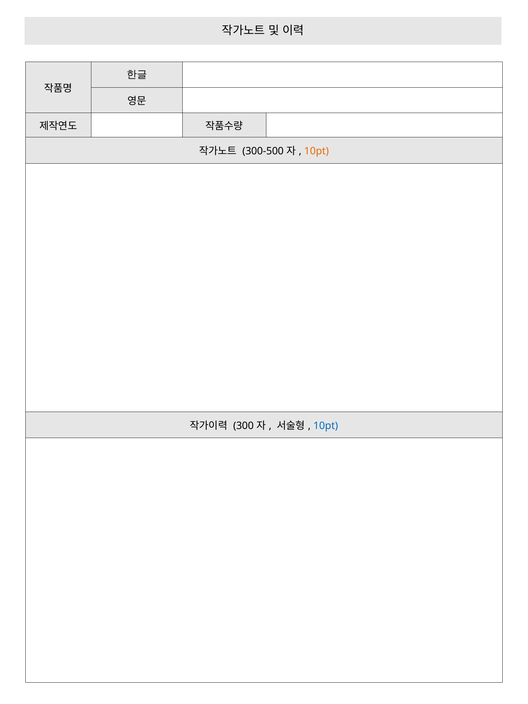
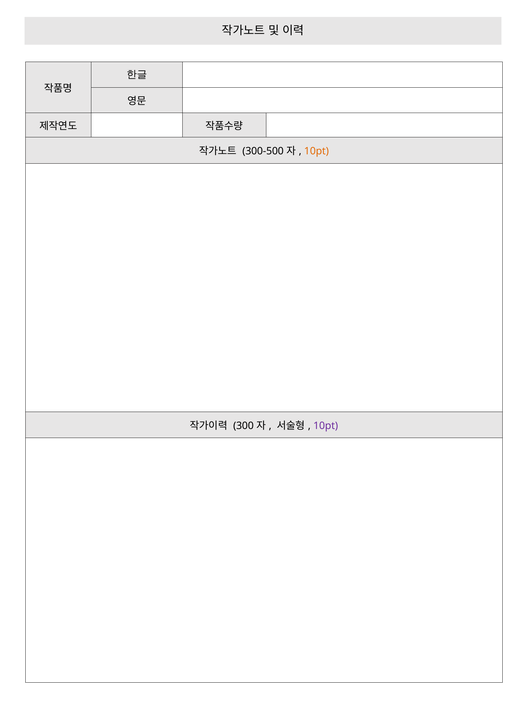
10pt at (326, 426) colour: blue -> purple
